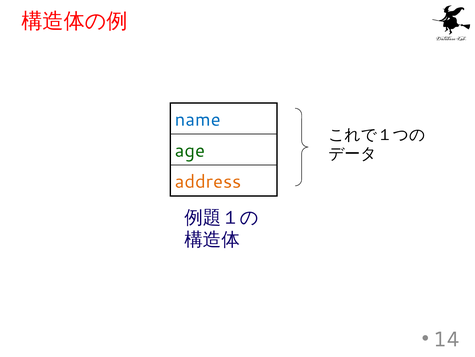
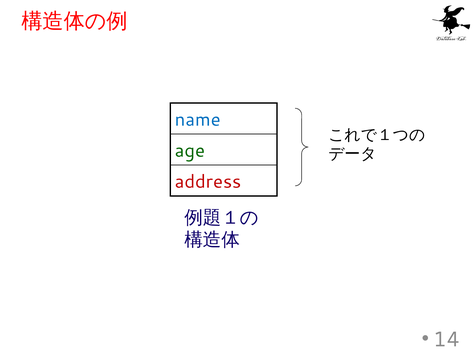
address colour: orange -> red
